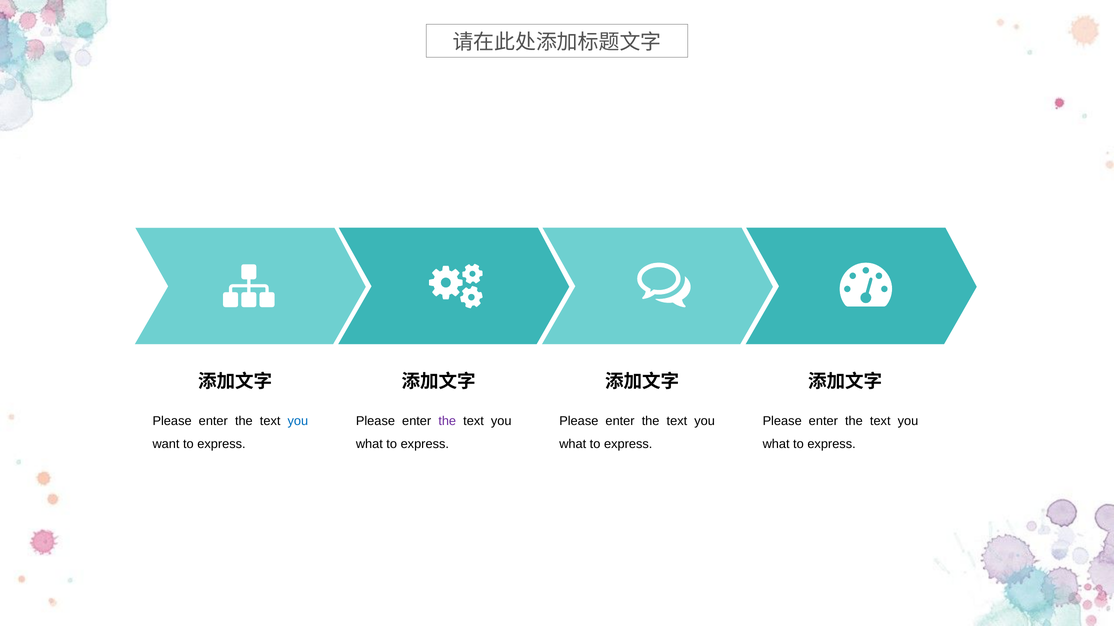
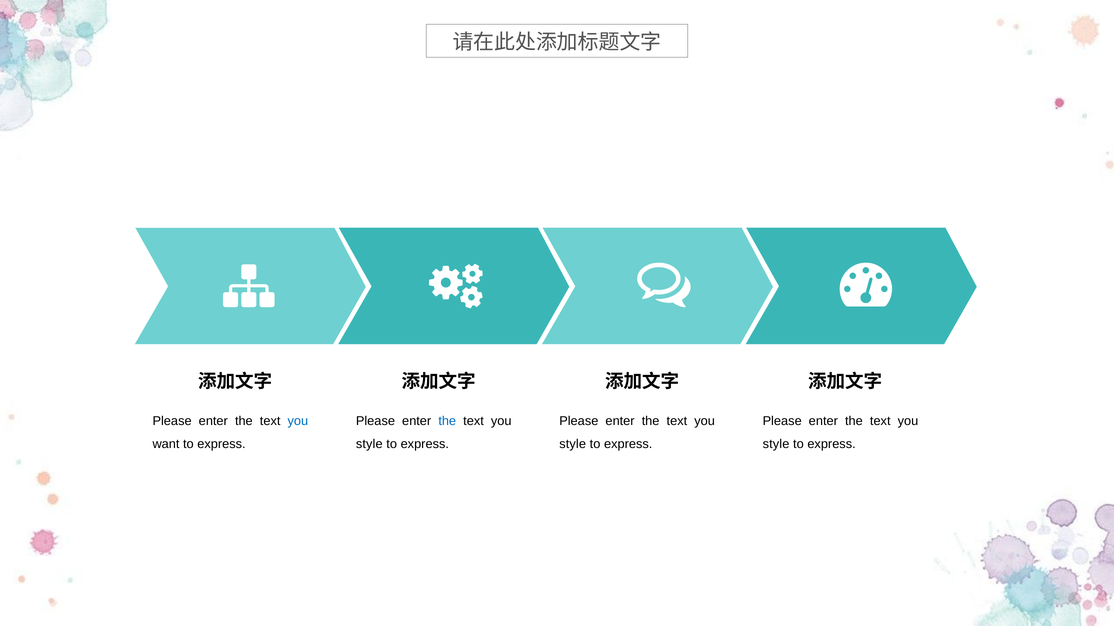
the at (447, 421) colour: purple -> blue
what at (369, 444): what -> style
what at (573, 444): what -> style
what at (776, 444): what -> style
